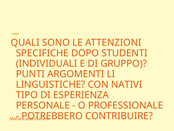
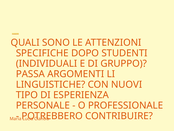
PUNTI: PUNTI -> PASSA
NATIVI: NATIVI -> NUOVI
